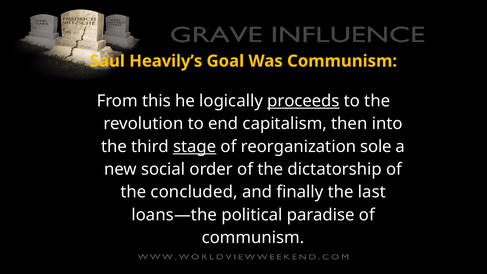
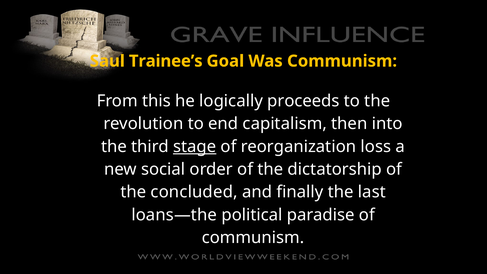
Heavily’s: Heavily’s -> Trainee’s
proceeds underline: present -> none
sole: sole -> loss
